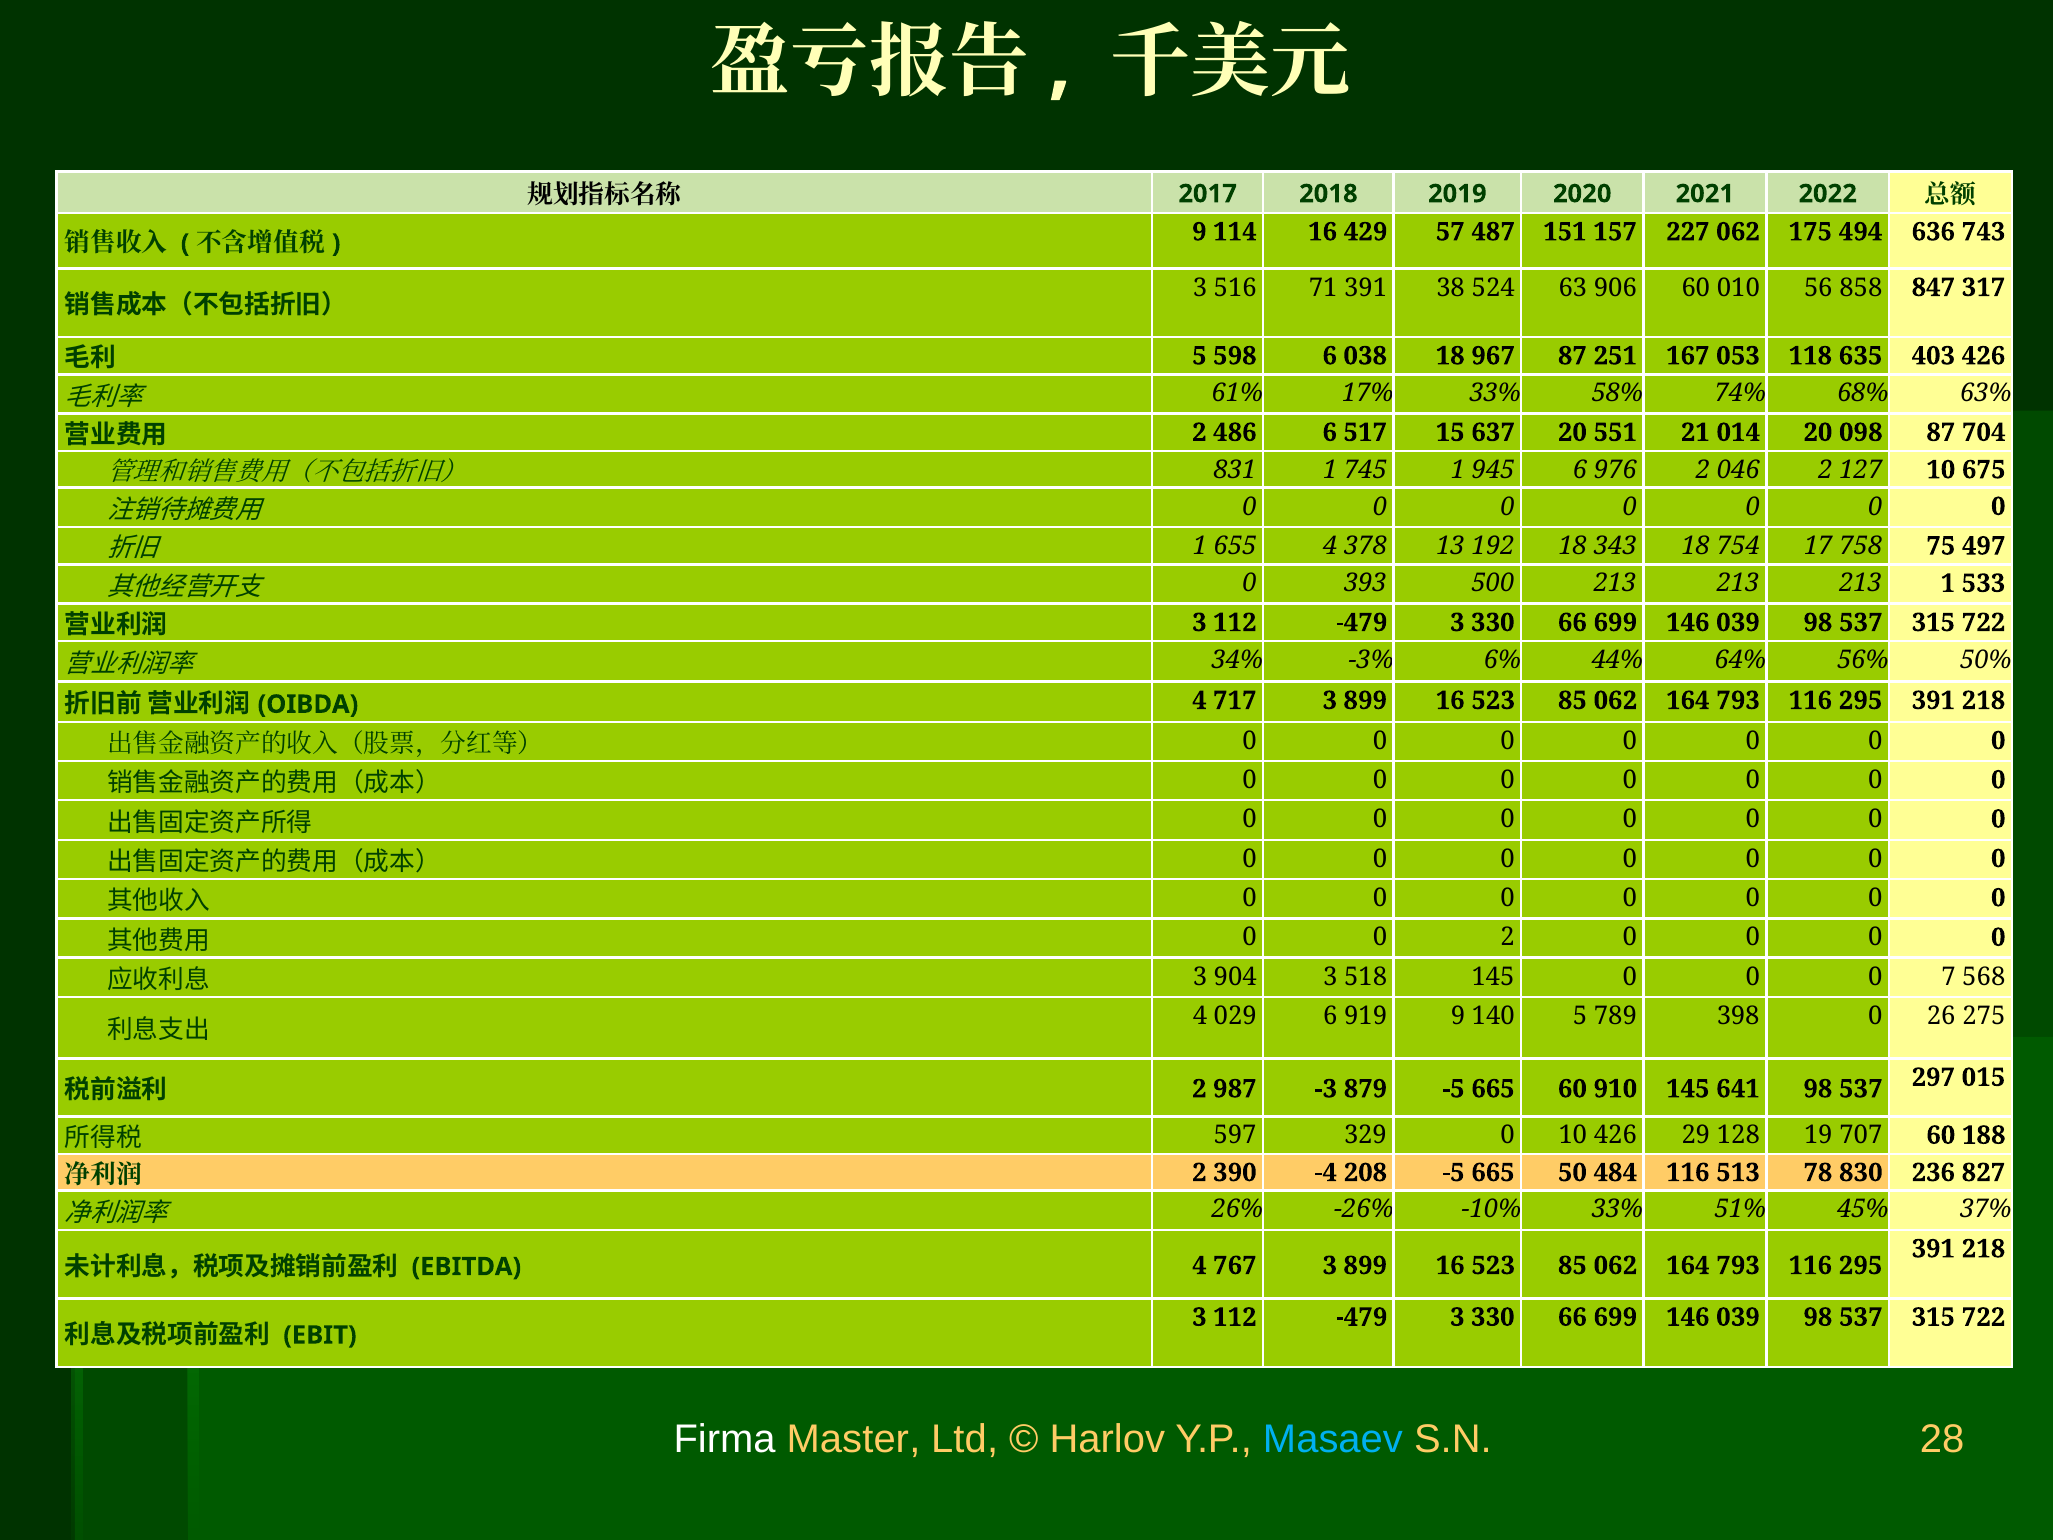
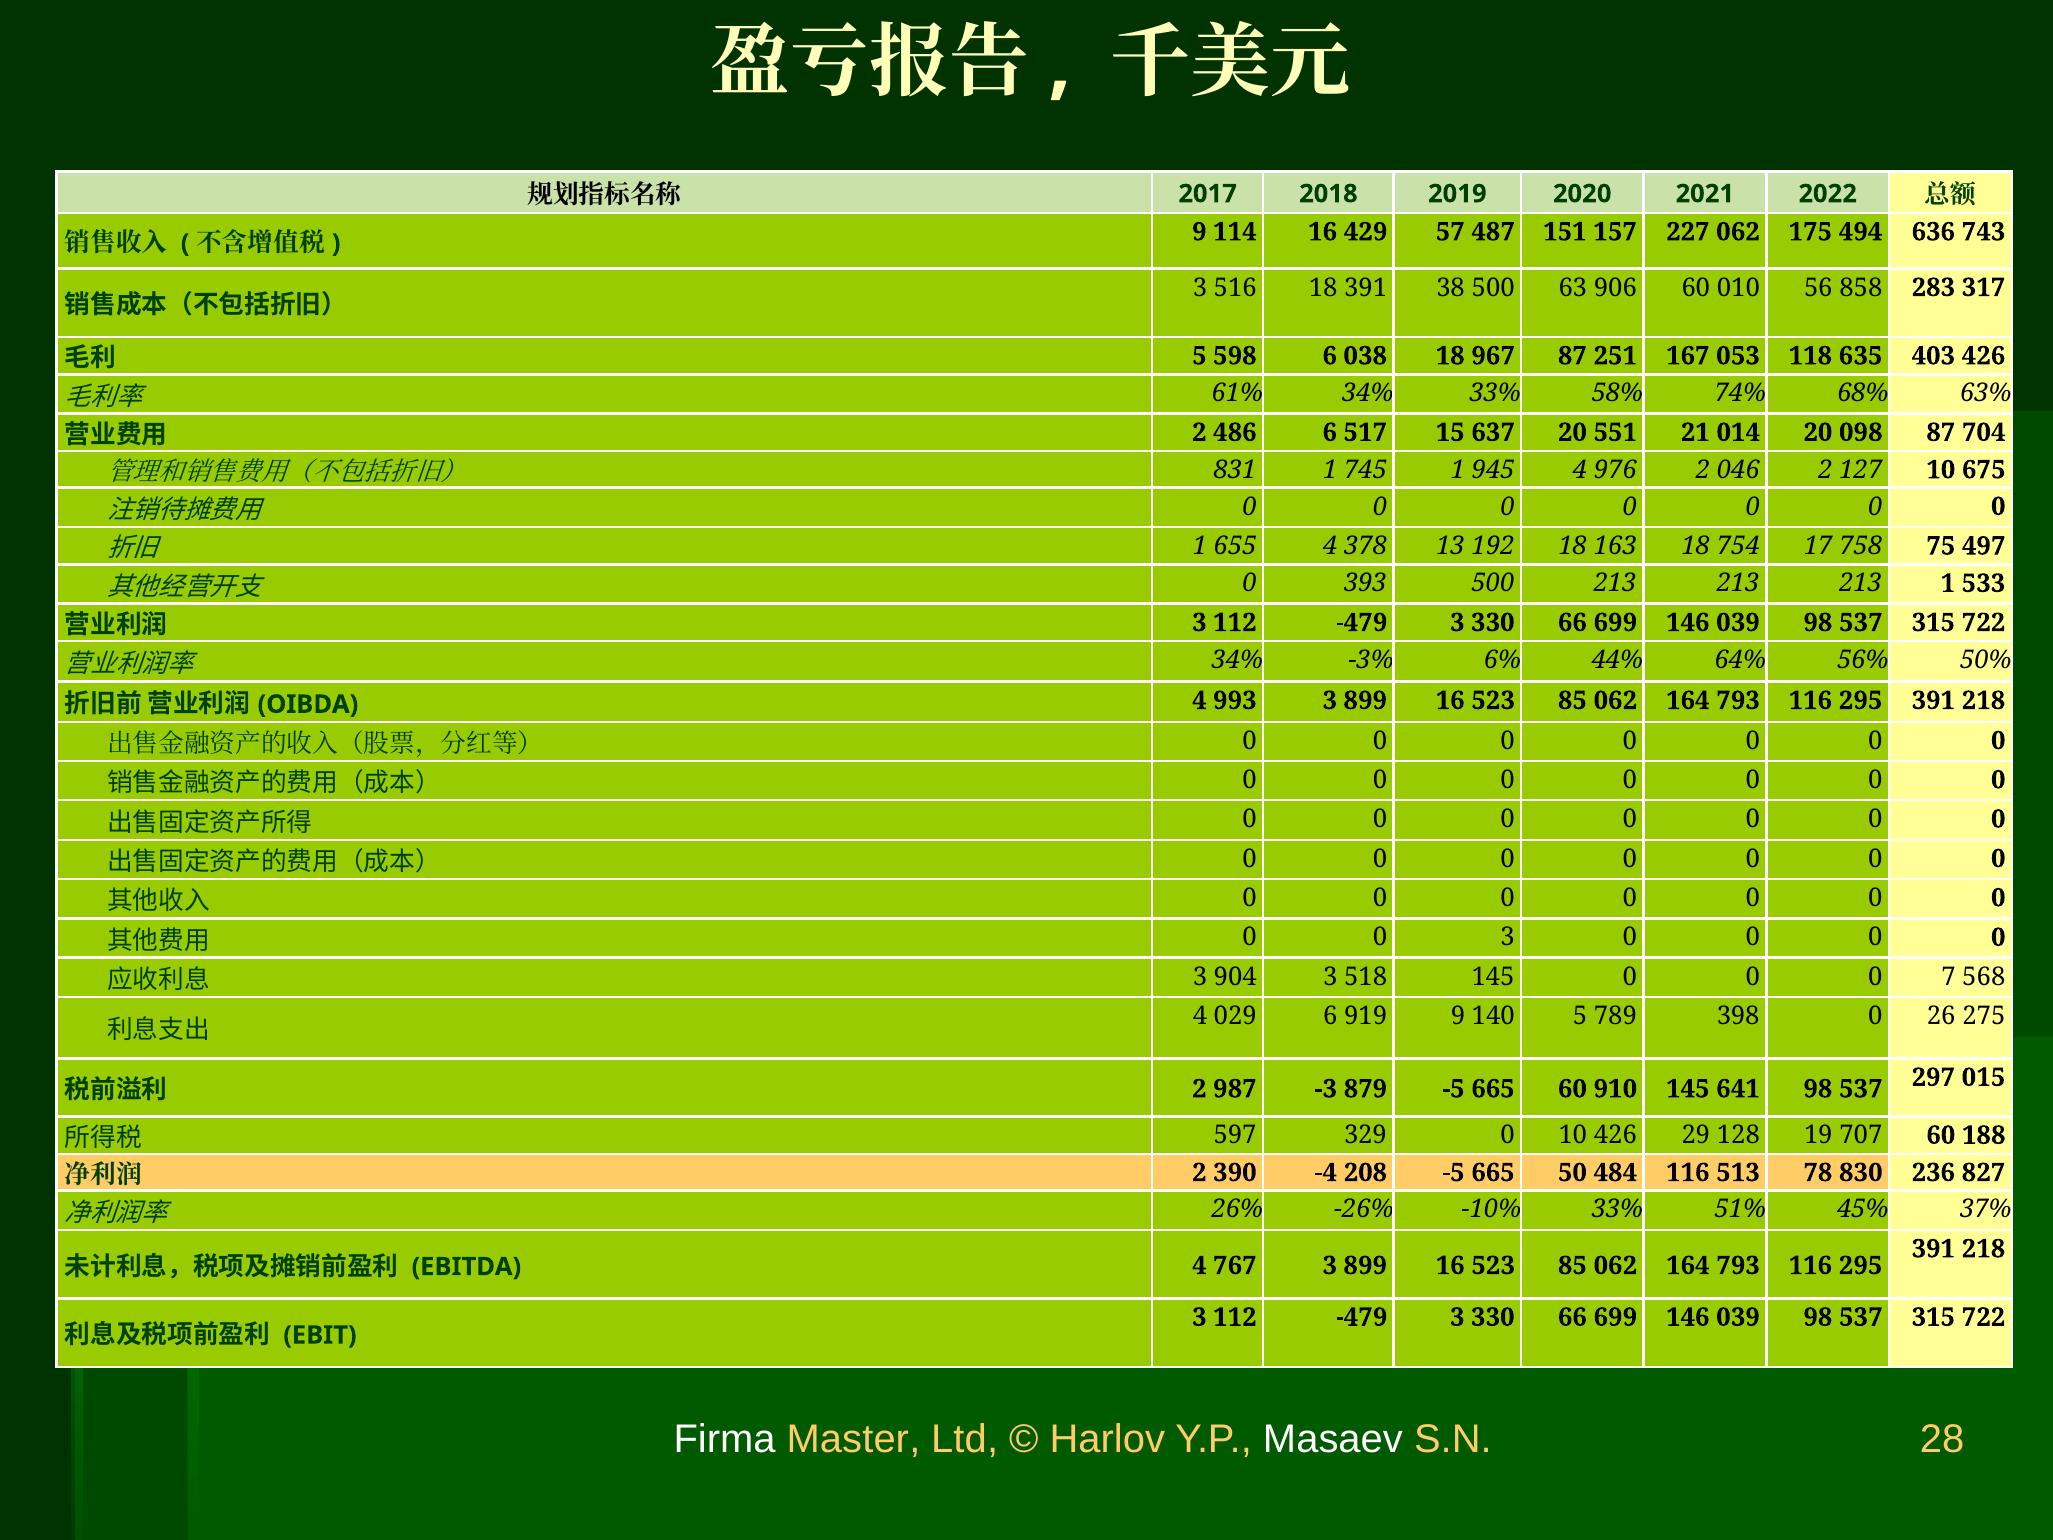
516 71: 71 -> 18
38 524: 524 -> 500
847: 847 -> 283
61% 17%: 17% -> 34%
945 6: 6 -> 4
343: 343 -> 163
717: 717 -> 993
0 2: 2 -> 3
Masaev colour: light blue -> white
